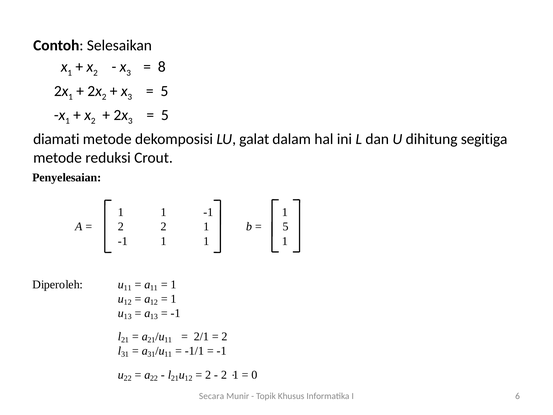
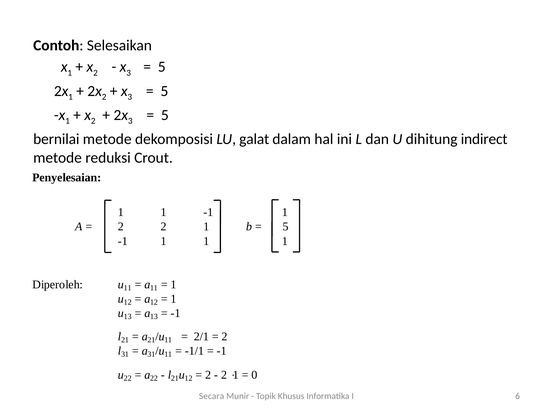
8 at (162, 67): 8 -> 5
diamati: diamati -> bernilai
segitiga: segitiga -> indirect
